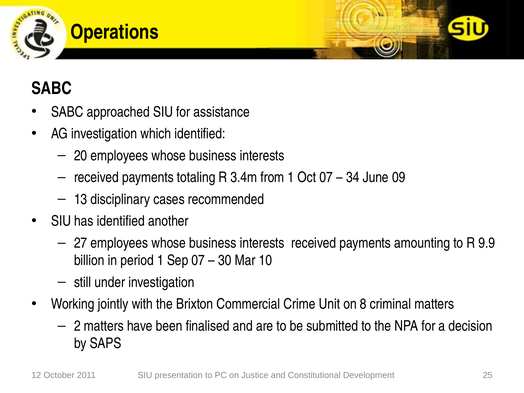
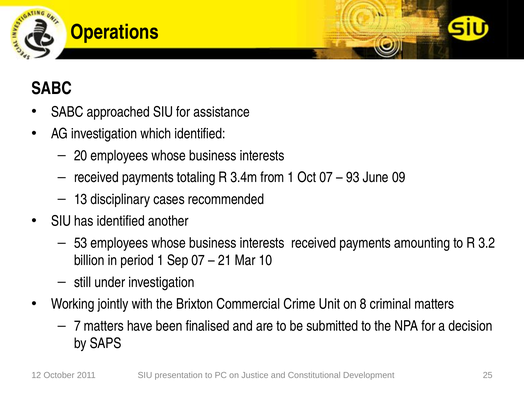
34: 34 -> 93
27: 27 -> 53
9.9: 9.9 -> 3.2
30: 30 -> 21
2: 2 -> 7
